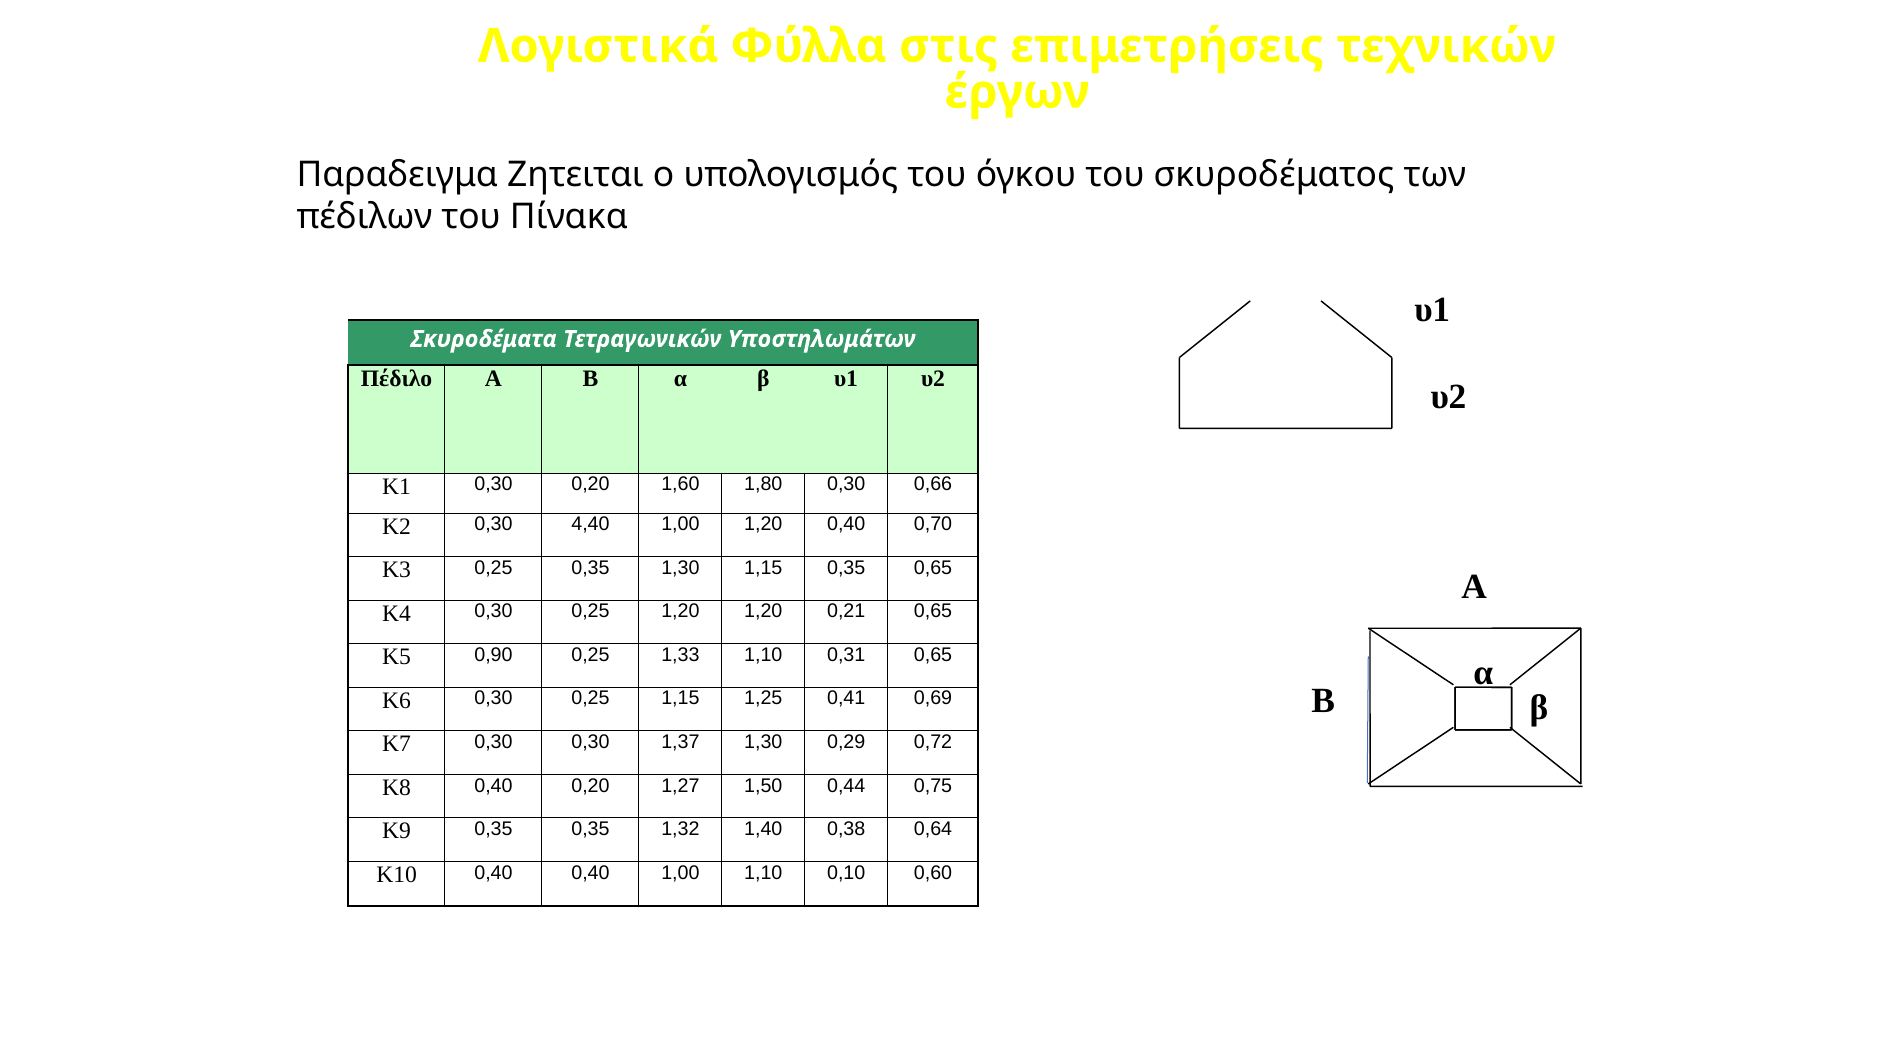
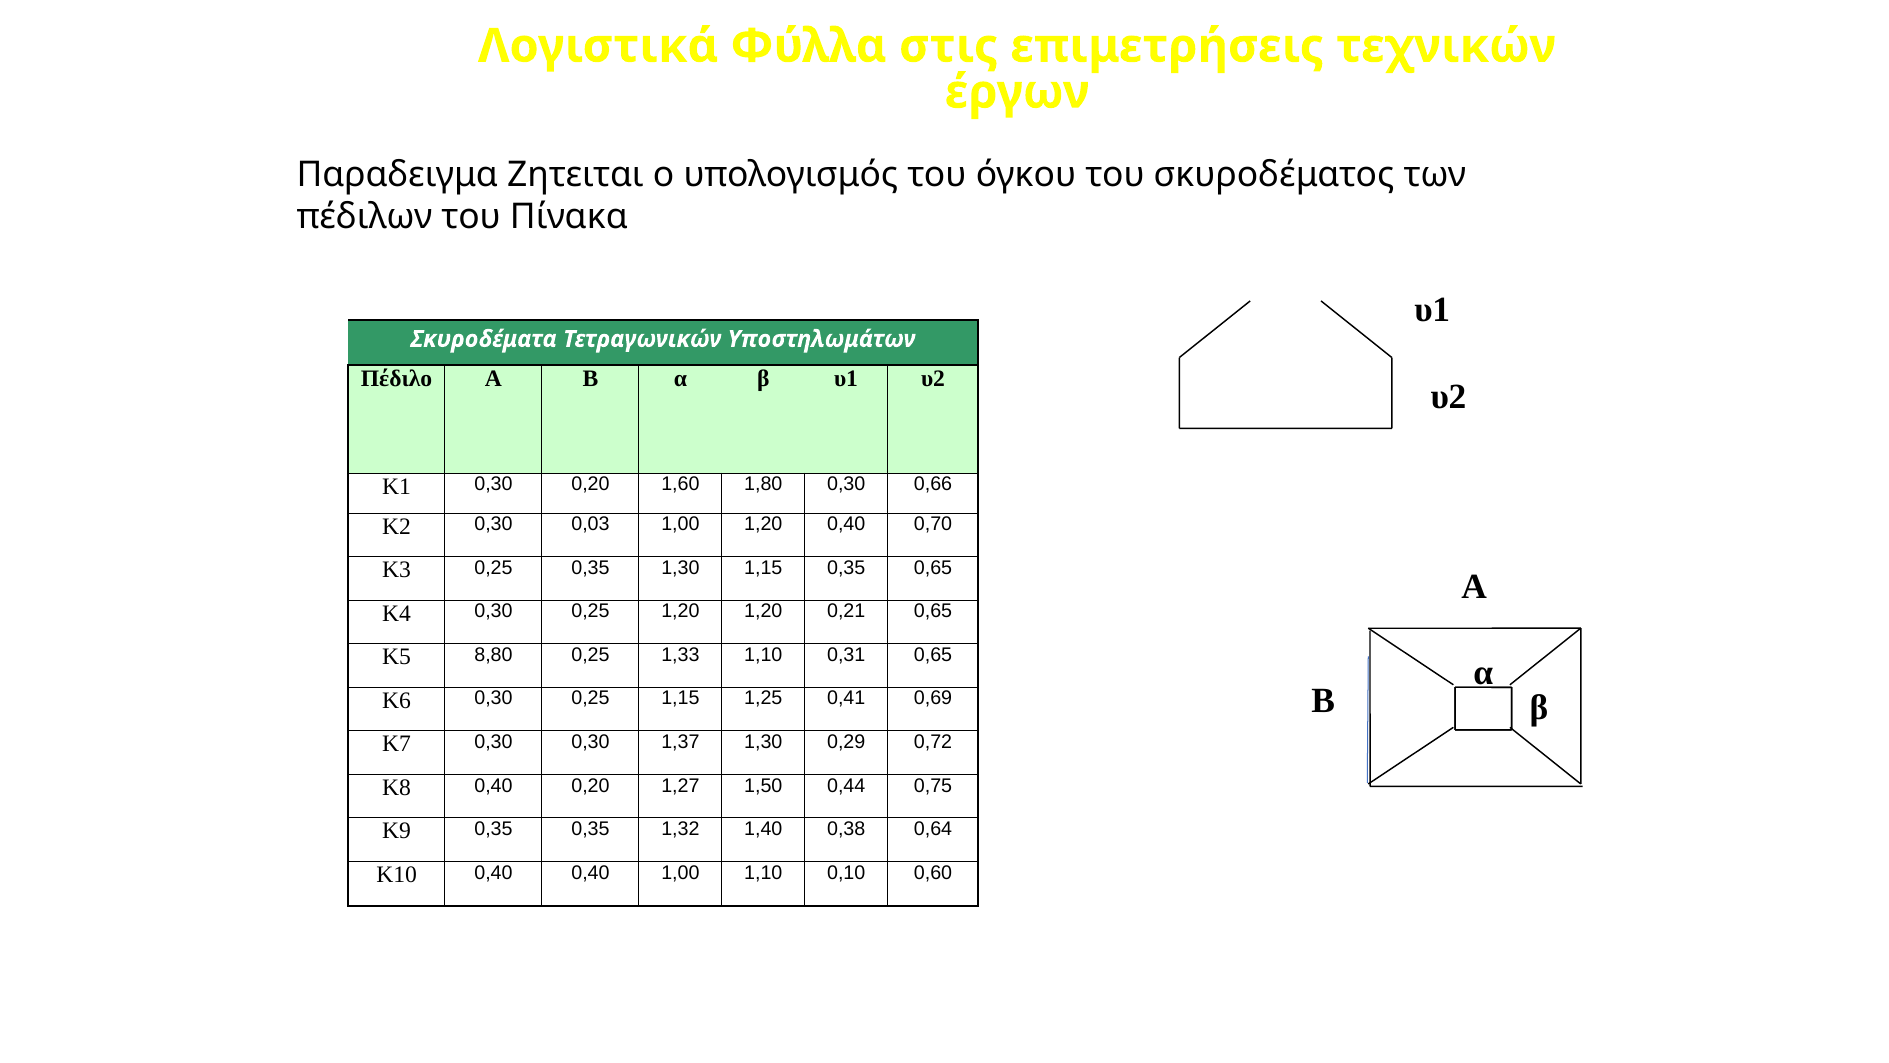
4,40: 4,40 -> 0,03
0,90: 0,90 -> 8,80
